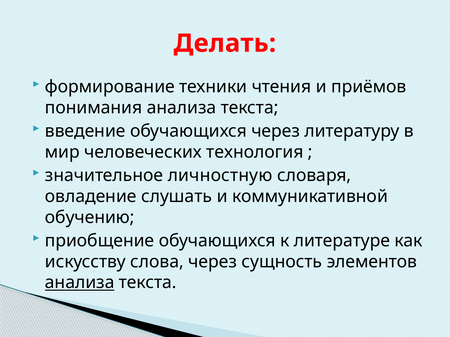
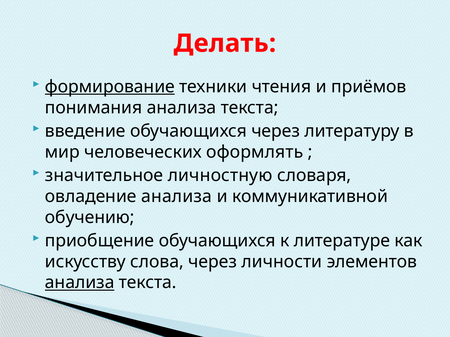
формирование underline: none -> present
технология: технология -> оформлять
овладение слушать: слушать -> анализа
сущность: сущность -> личности
